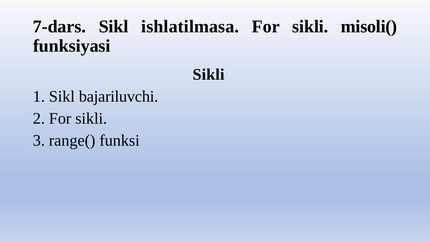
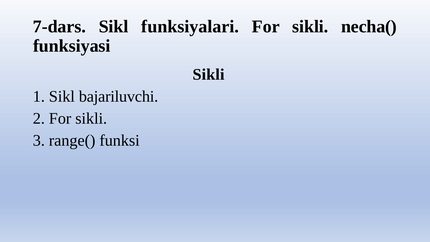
ishlatilmasa: ishlatilmasa -> funksiyalari
misoli(: misoli( -> necha(
